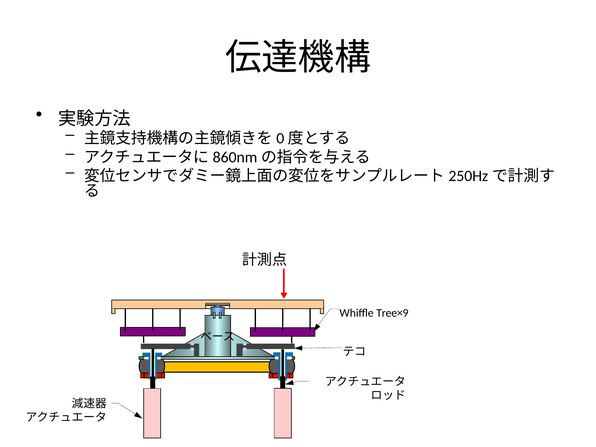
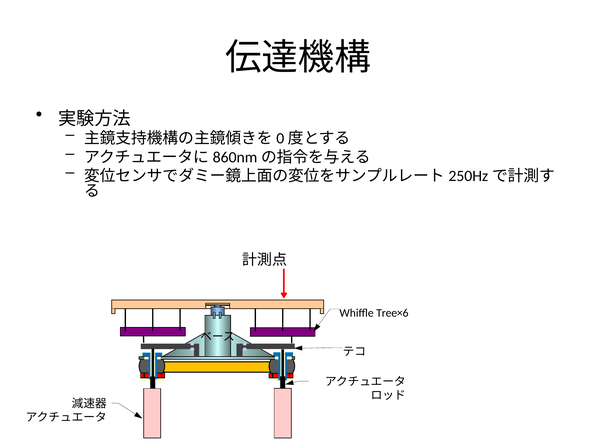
Tree×9: Tree×9 -> Tree×6
